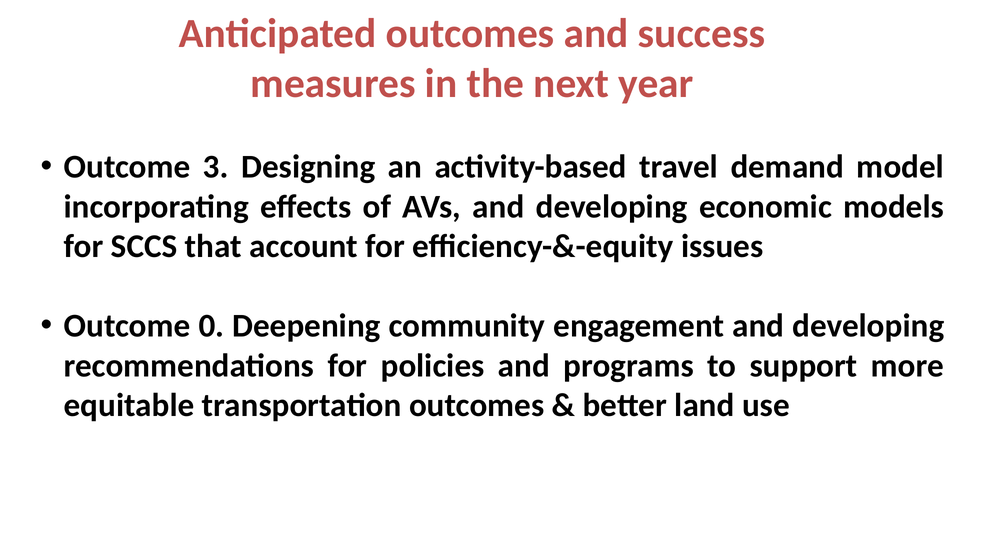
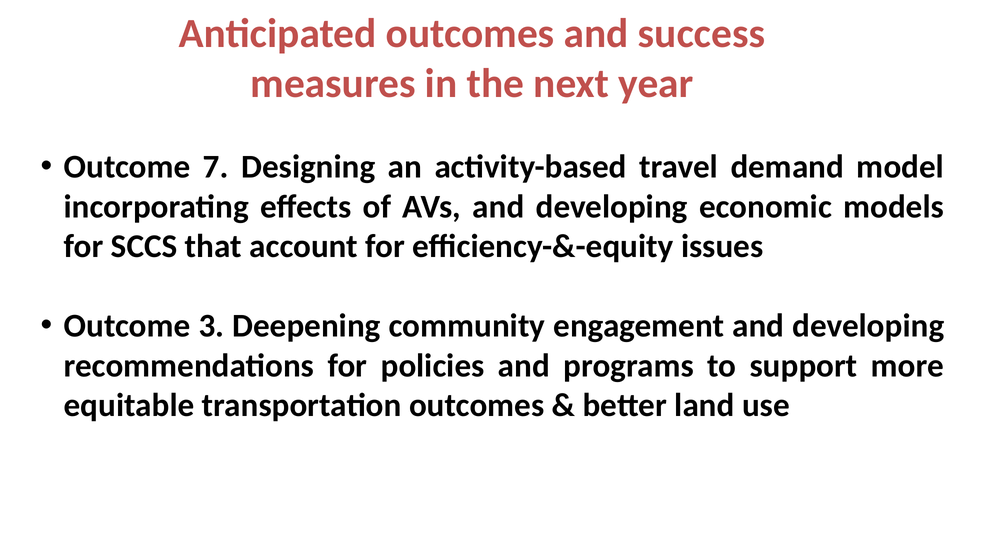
3: 3 -> 7
0: 0 -> 3
